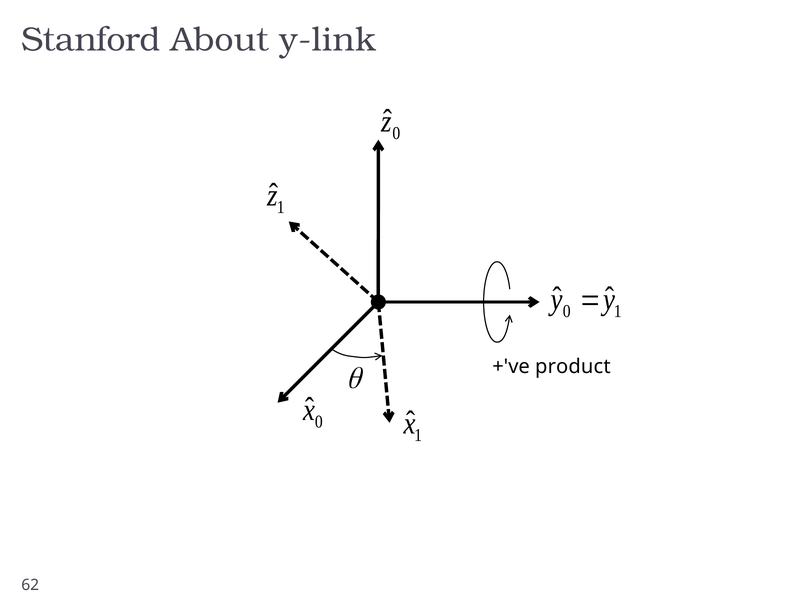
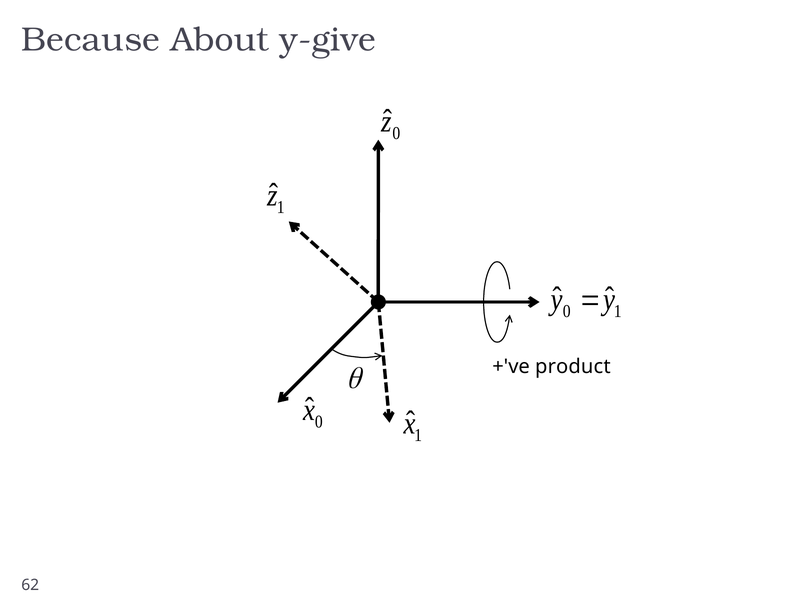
Stanford: Stanford -> Because
y-link: y-link -> y-give
